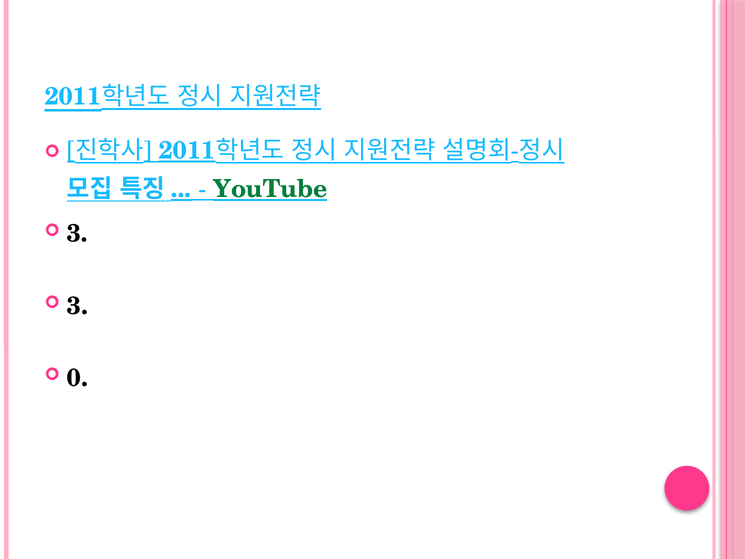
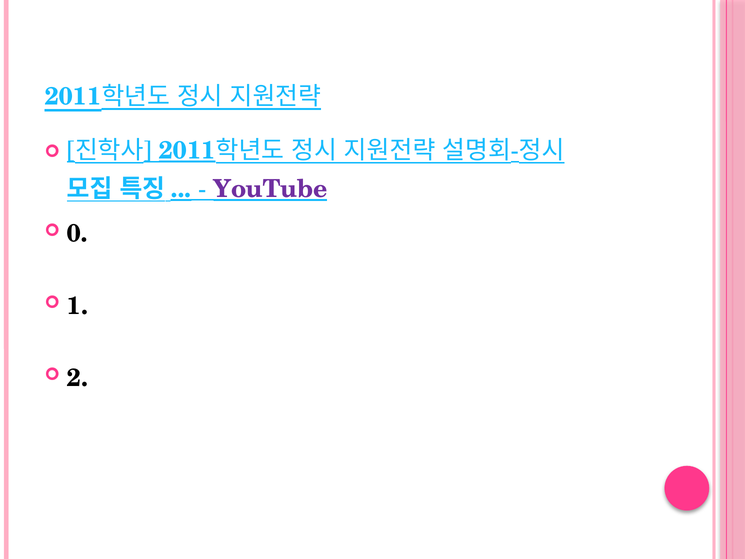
YouTube colour: green -> purple
3 at (77, 234): 3 -> 0
3 at (77, 306): 3 -> 1
0: 0 -> 2
